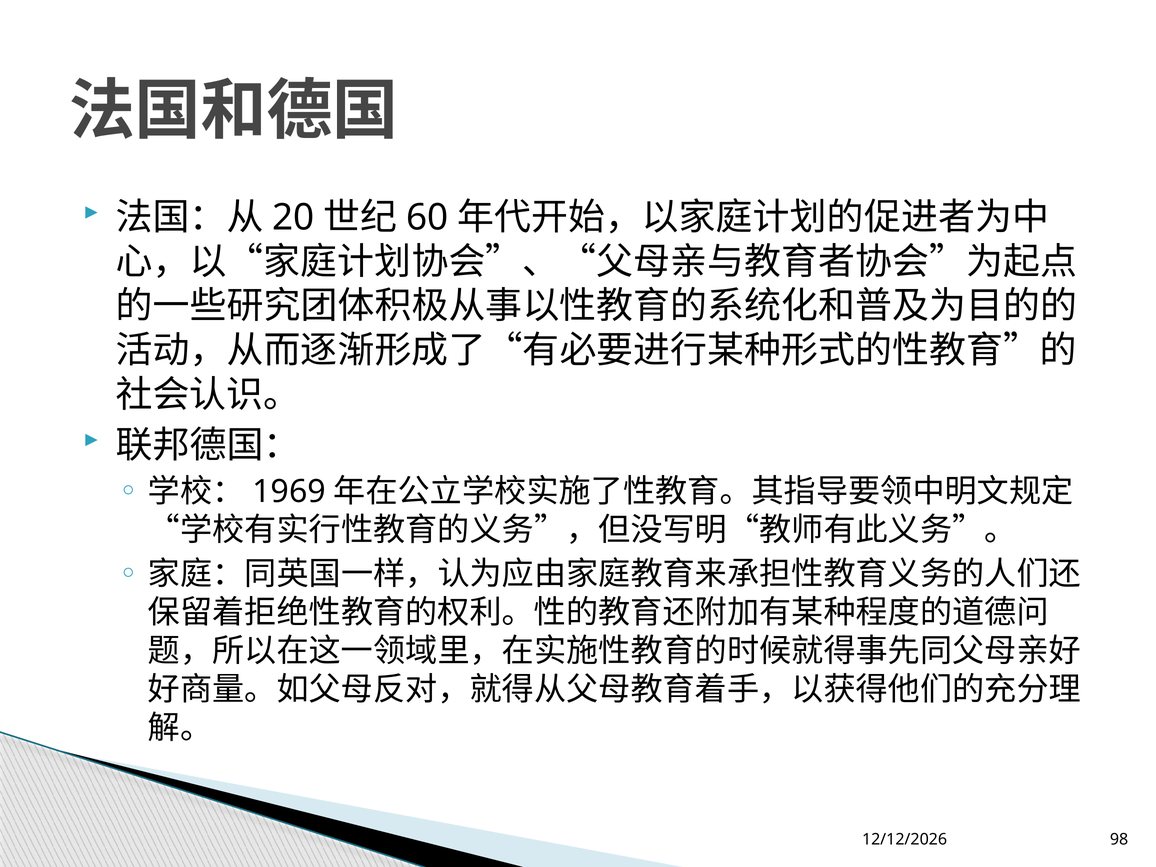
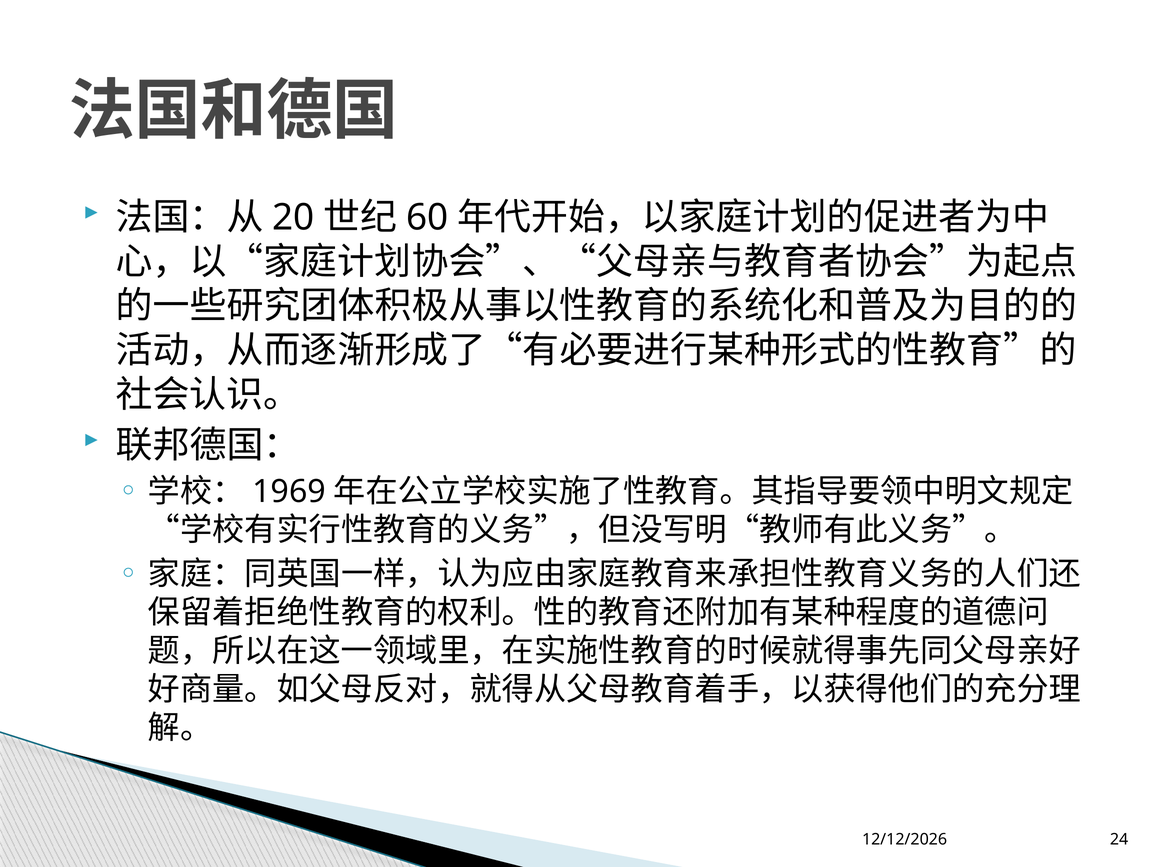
98: 98 -> 24
